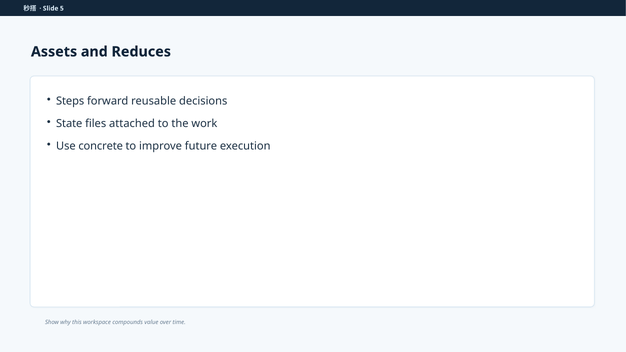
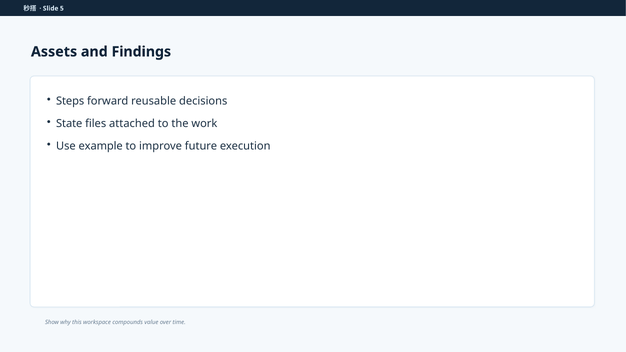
Reduces: Reduces -> Findings
concrete: concrete -> example
